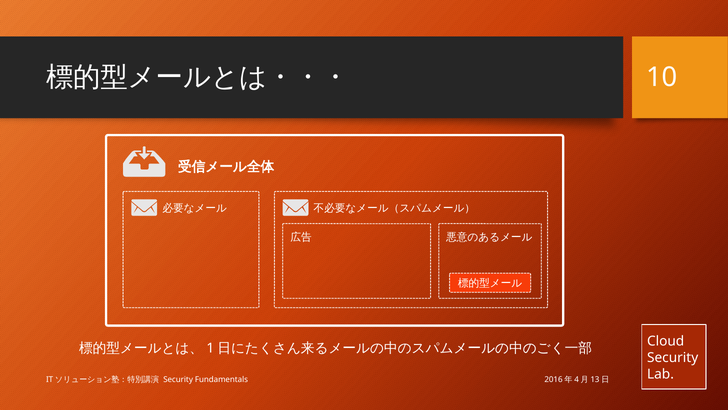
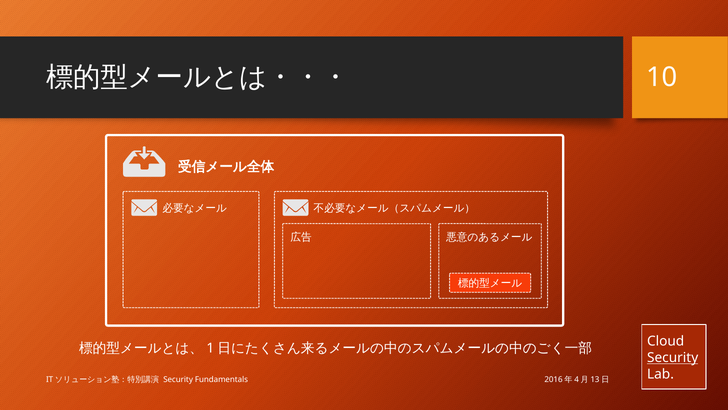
Security at (673, 357) underline: none -> present
